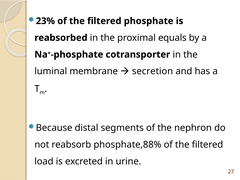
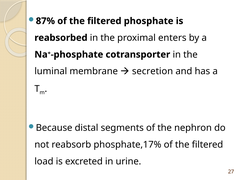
23%: 23% -> 87%
equals: equals -> enters
phosphate,88%: phosphate,88% -> phosphate,17%
